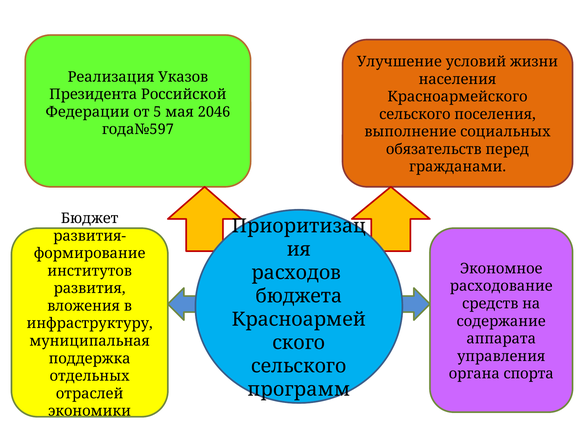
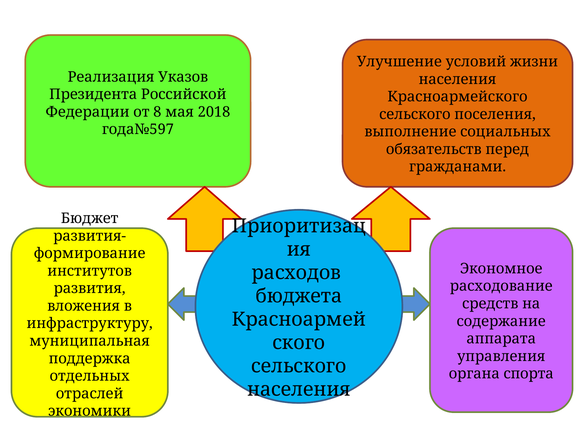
5: 5 -> 8
2046: 2046 -> 2018
программ at (299, 389): программ -> населения
